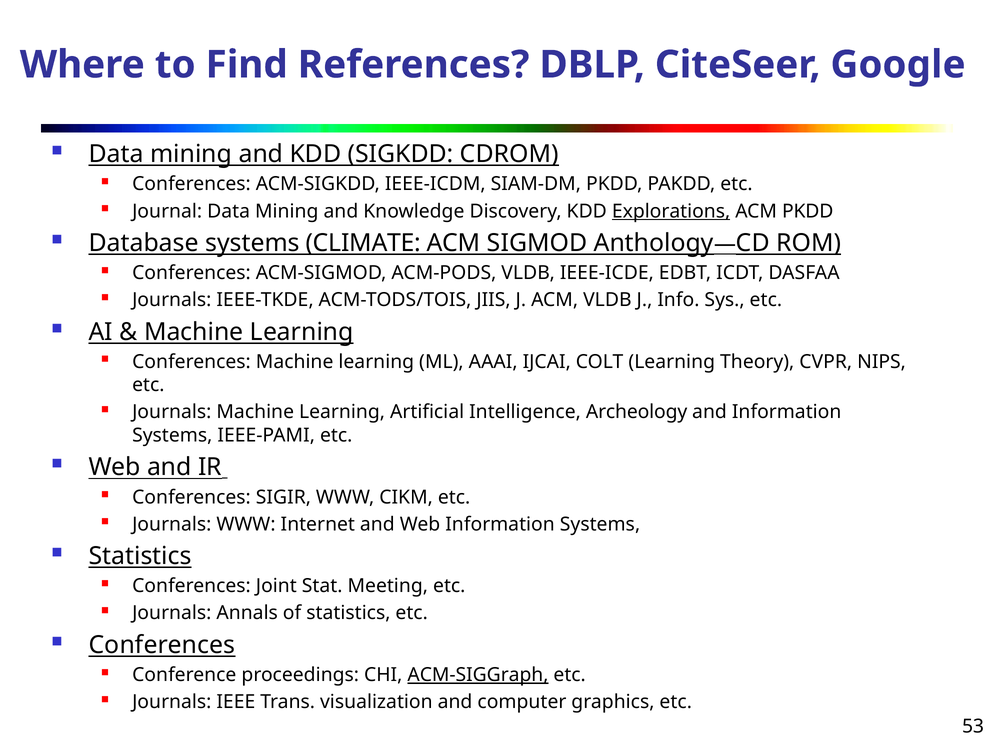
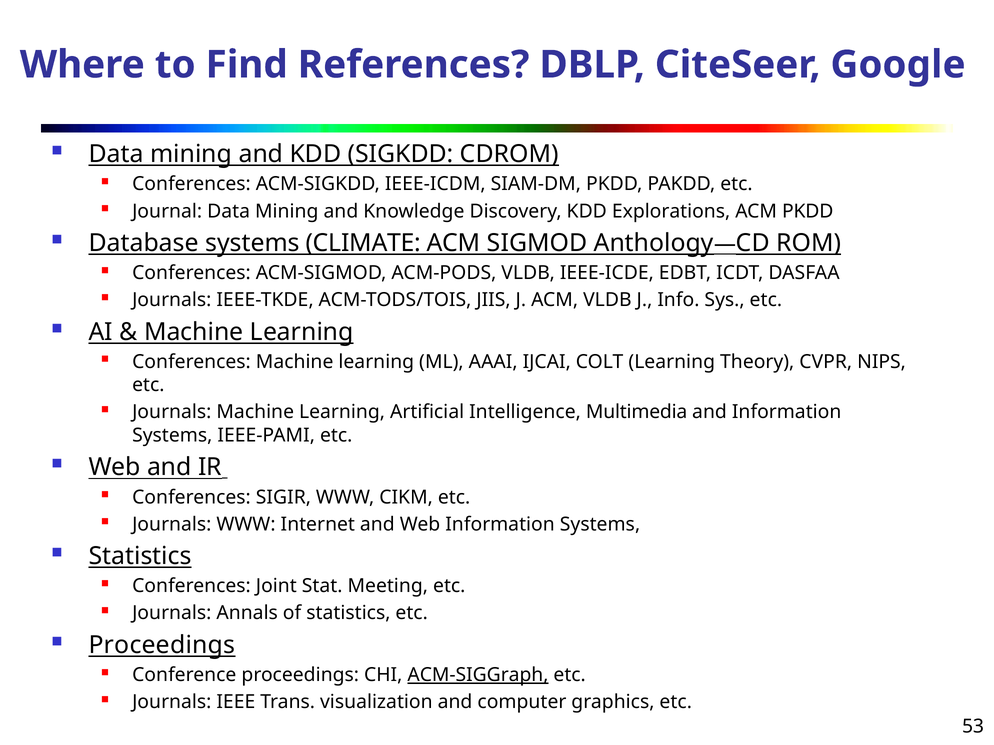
Explorations underline: present -> none
Archeology: Archeology -> Multimedia
Conferences at (162, 645): Conferences -> Proceedings
